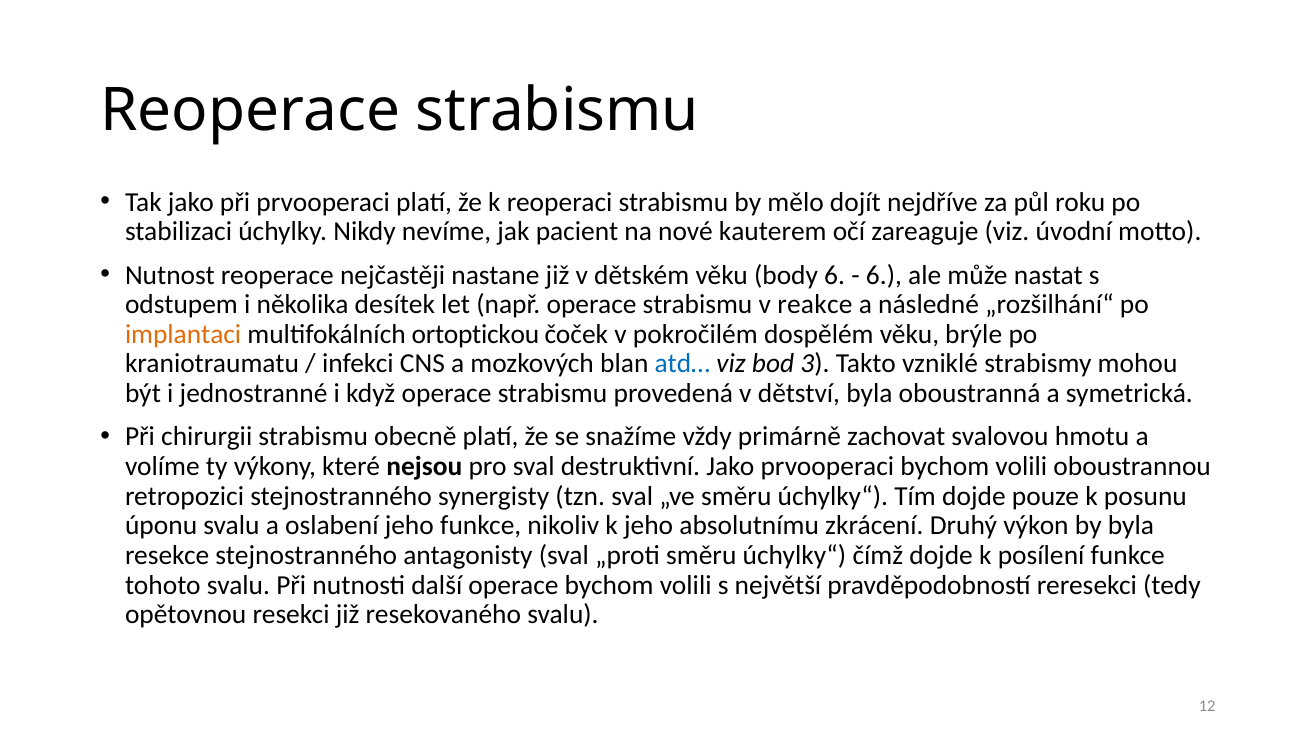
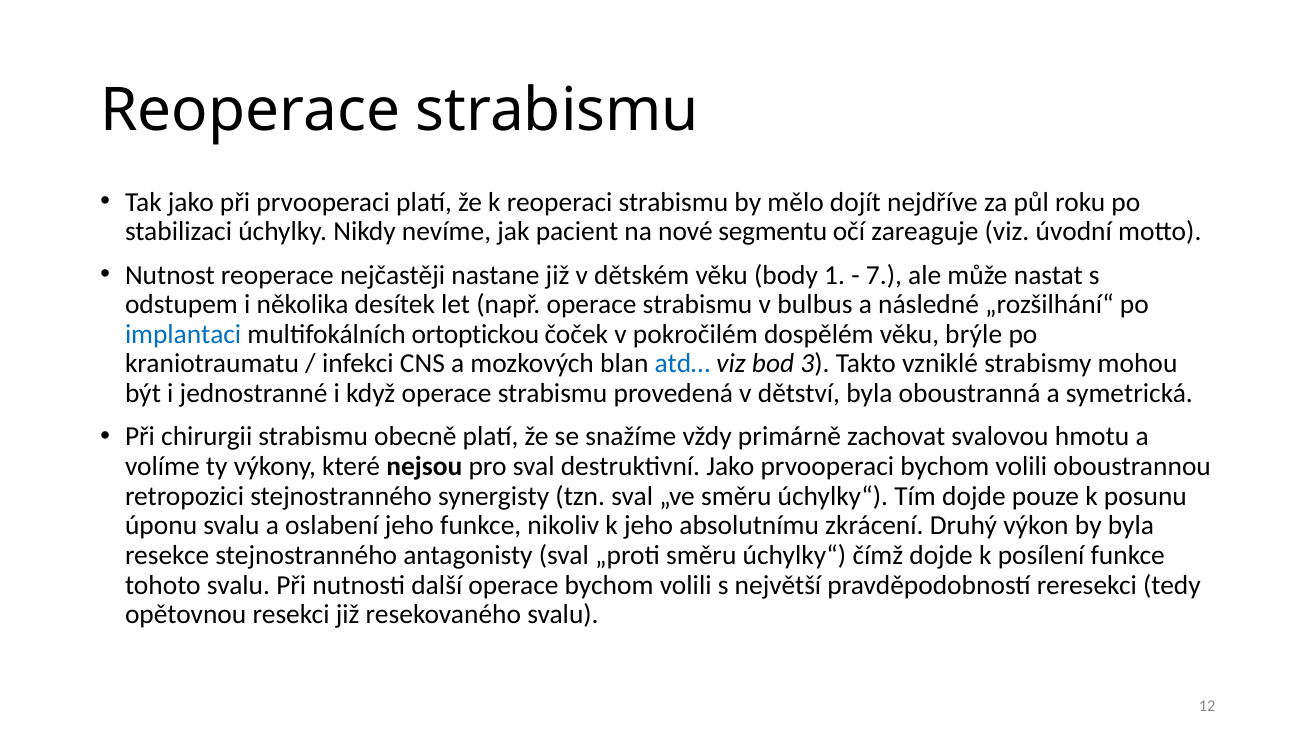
kauterem: kauterem -> segmentu
body 6: 6 -> 1
6 at (884, 275): 6 -> 7
reakce: reakce -> bulbus
implantaci colour: orange -> blue
